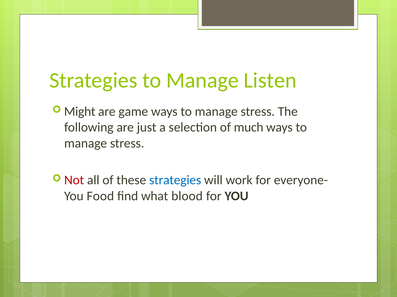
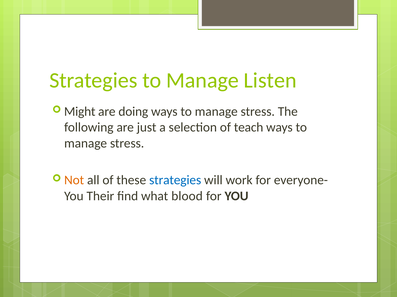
game: game -> doing
much: much -> teach
Not colour: red -> orange
Food: Food -> Their
